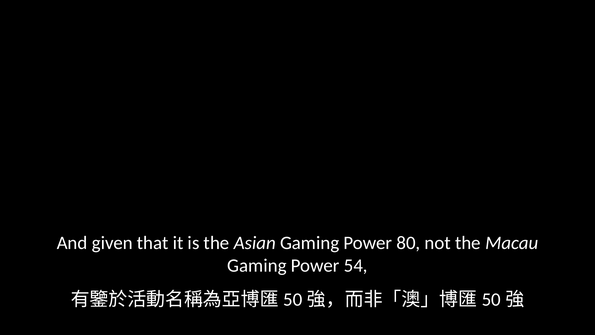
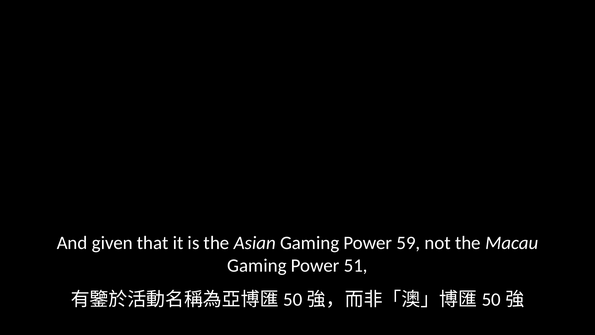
80: 80 -> 59
54: 54 -> 51
